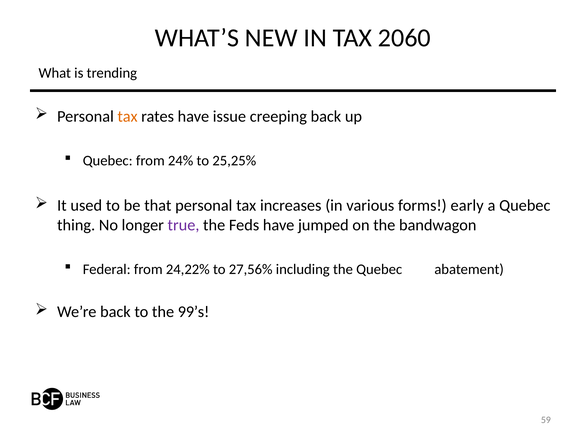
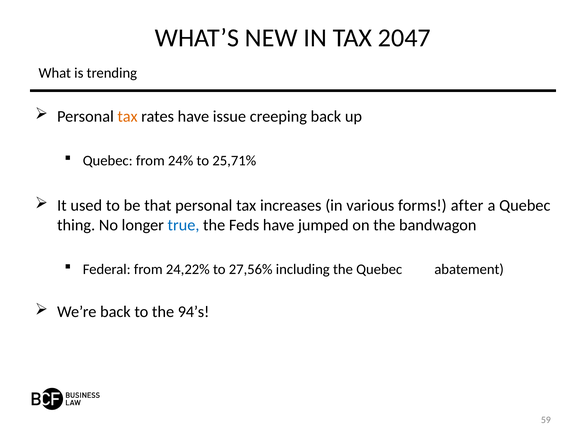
2060: 2060 -> 2047
25,25%: 25,25% -> 25,71%
early: early -> after
true colour: purple -> blue
99’s: 99’s -> 94’s
